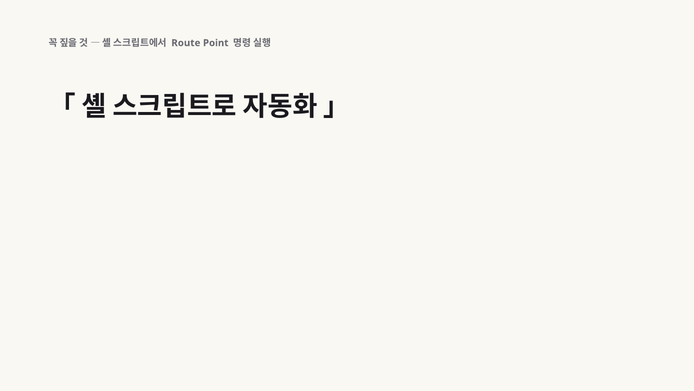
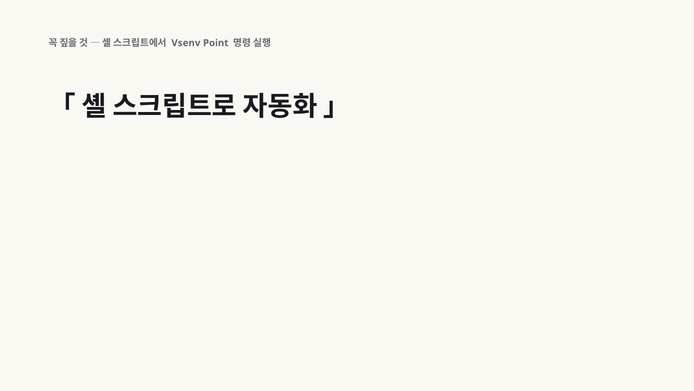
Route: Route -> Vsenv
